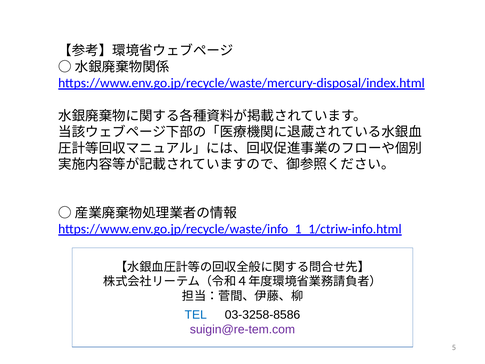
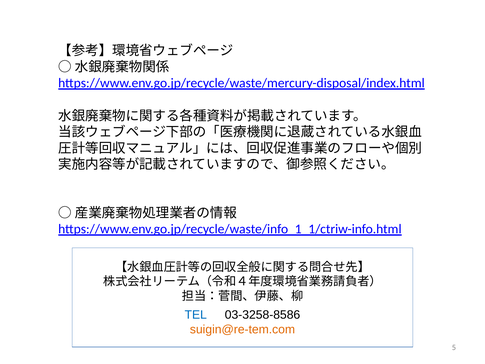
suigin@re-tem.com colour: purple -> orange
